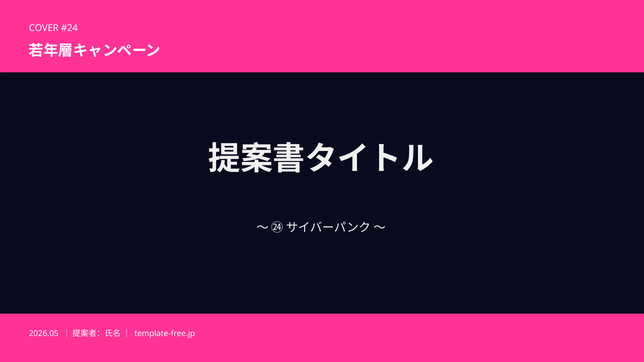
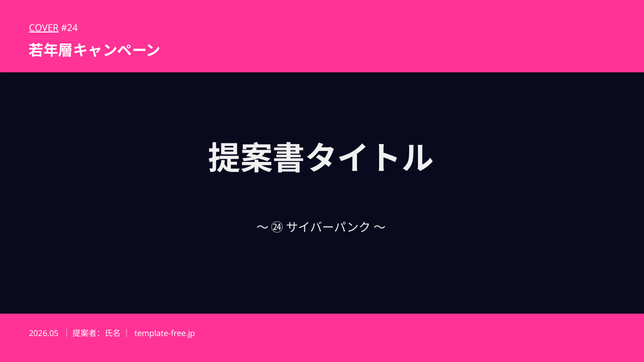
COVER underline: none -> present
